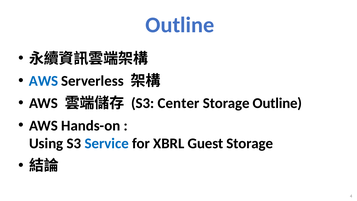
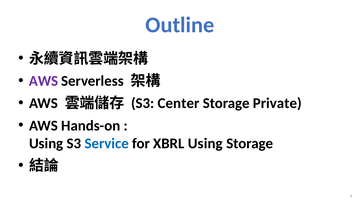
AWS at (44, 81) colour: blue -> purple
Storage Outline: Outline -> Private
XBRL Guest: Guest -> Using
